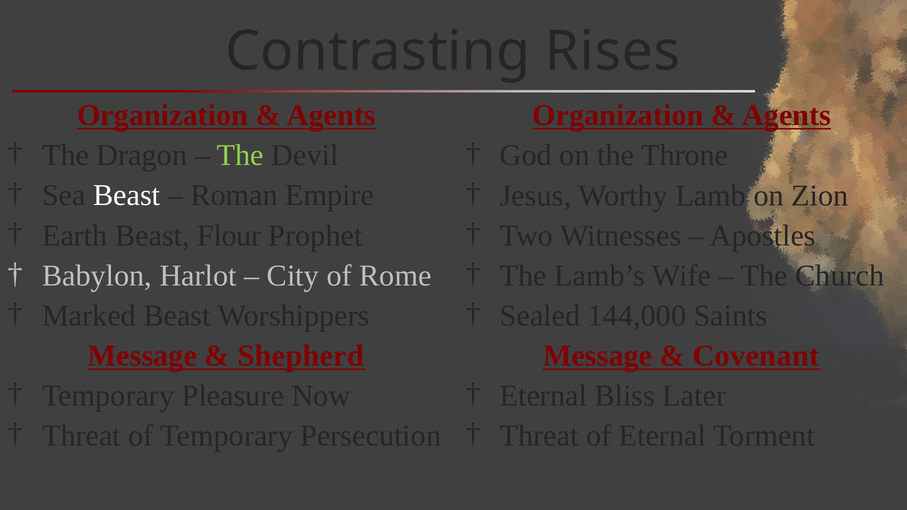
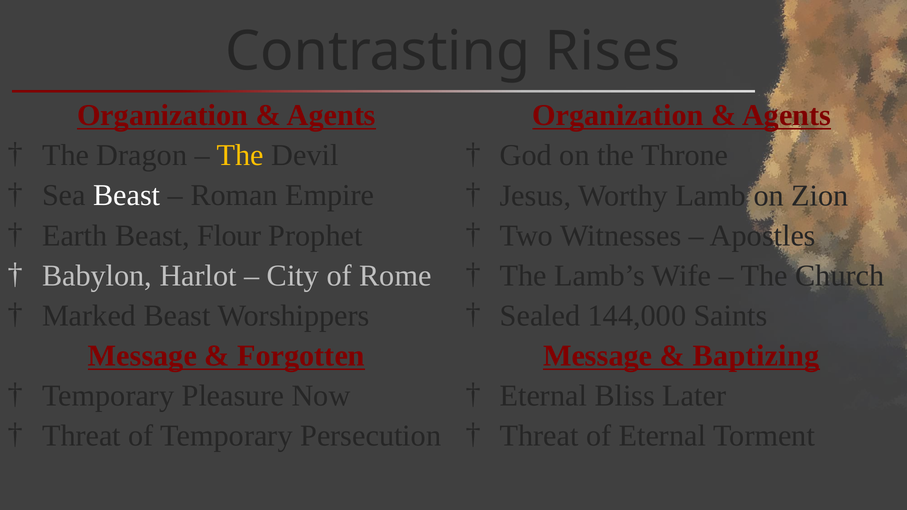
The at (240, 156) colour: light green -> yellow
Shepherd: Shepherd -> Forgotten
Covenant: Covenant -> Baptizing
